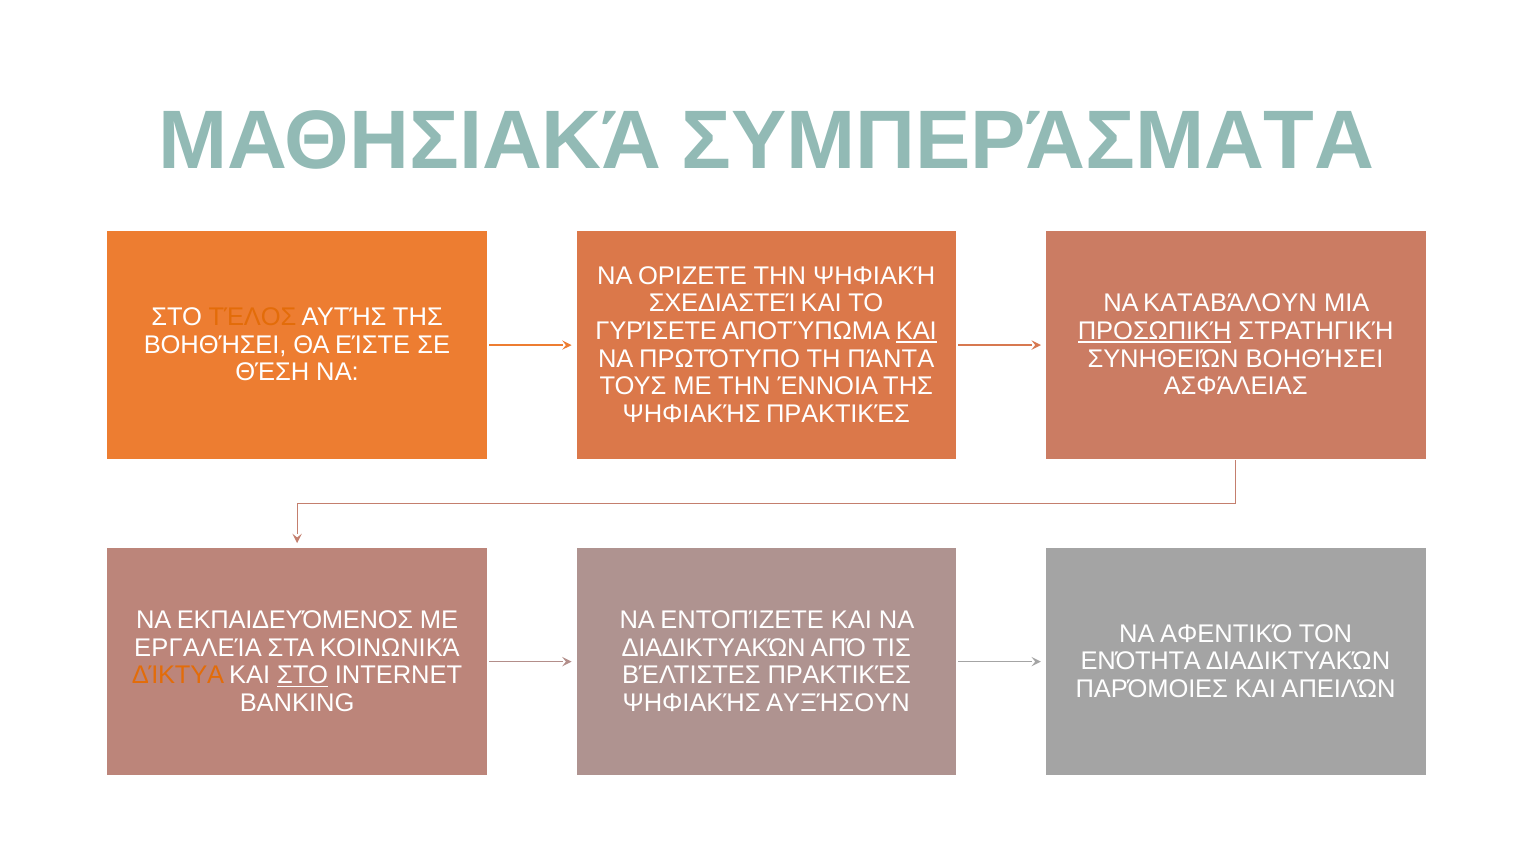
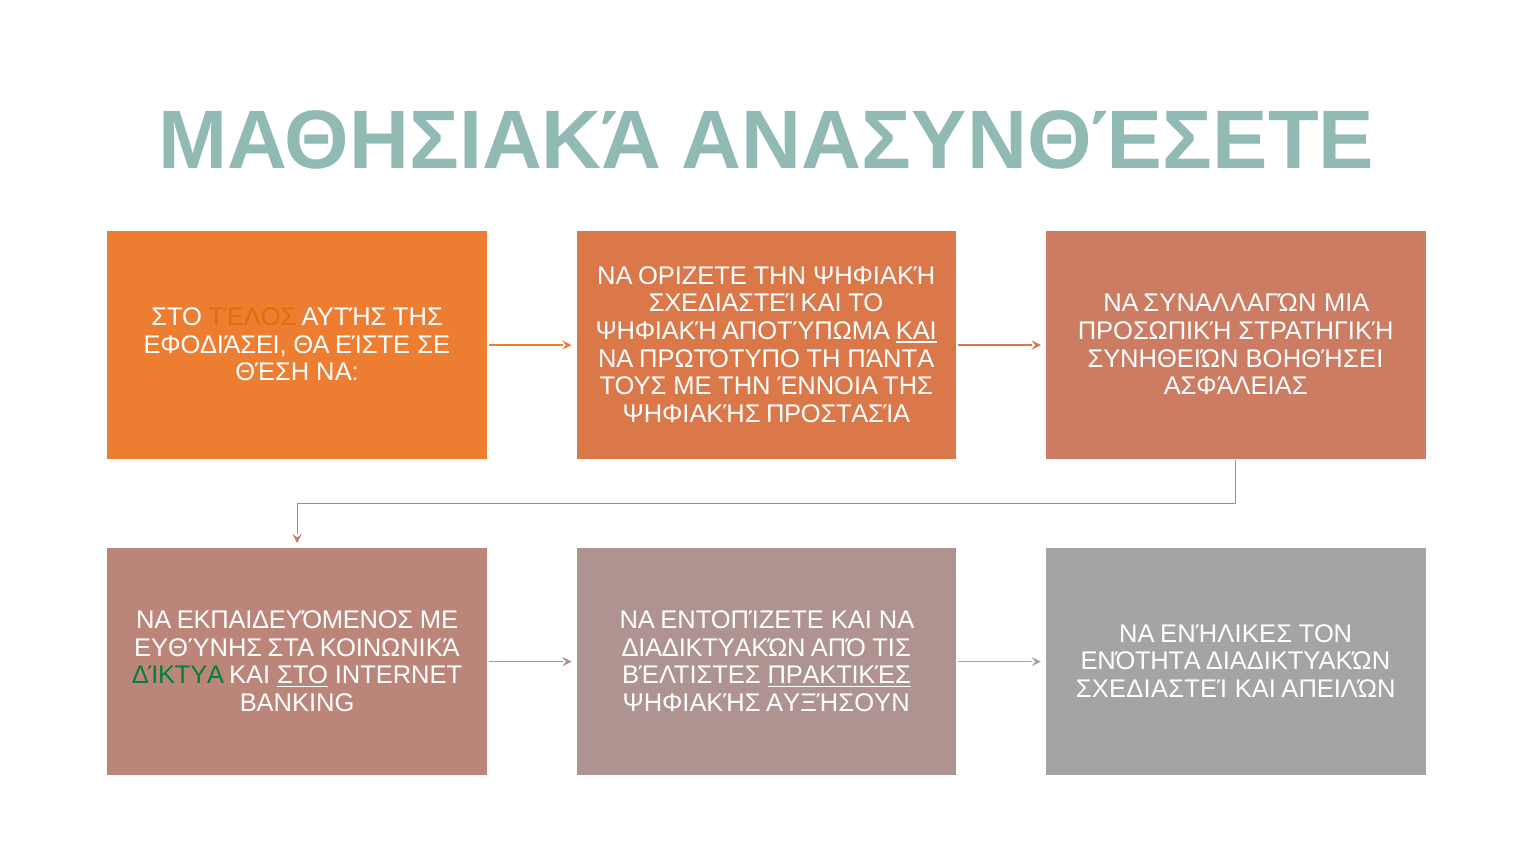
ΣΥΜΠΕΡΆΣΜΑΤΑ: ΣΥΜΠΕΡΆΣΜΑΤΑ -> ΑΝΑΣΥΝΘΈΣΕΤΕ
ΚΑΤΑΒΆΛΟΥΝ: ΚΑΤΑΒΆΛΟΥΝ -> ΣΥΝΑΛΛΑΓΏΝ
ΓΥΡΊΣΕΤΕ at (656, 331): ΓΥΡΊΣΕΤΕ -> ΨΗΦΙΑΚΉ
ΠΡΟΣΩΠΙΚΉ underline: present -> none
ΒΟΗΘΉΣΕΙ at (215, 345): ΒΟΗΘΉΣΕΙ -> ΕΦΟΔΙΆΣΕΙ
ΨΗΦΙΑΚΉΣ ΠΡΑΚΤΙΚΈΣ: ΠΡΑΚΤΙΚΈΣ -> ΠΡΟΣΤΑΣΊΑ
ΑΦΕΝΤΙΚΌ: ΑΦΕΝΤΙΚΌ -> ΕΝΉΛΙΚΕΣ
ΕΡΓΑΛΕΊΑ: ΕΡΓΑΛΕΊΑ -> ΕΥΘΎΝΗΣ
ΔΊΚΤΥΑ colour: orange -> green
ΠΡΑΚΤΙΚΈΣ at (839, 676) underline: none -> present
ΠΑΡΌΜΟΙΕΣ at (1152, 689): ΠΑΡΌΜΟΙΕΣ -> ΣΧΕΔΙΑΣΤΕΊ
